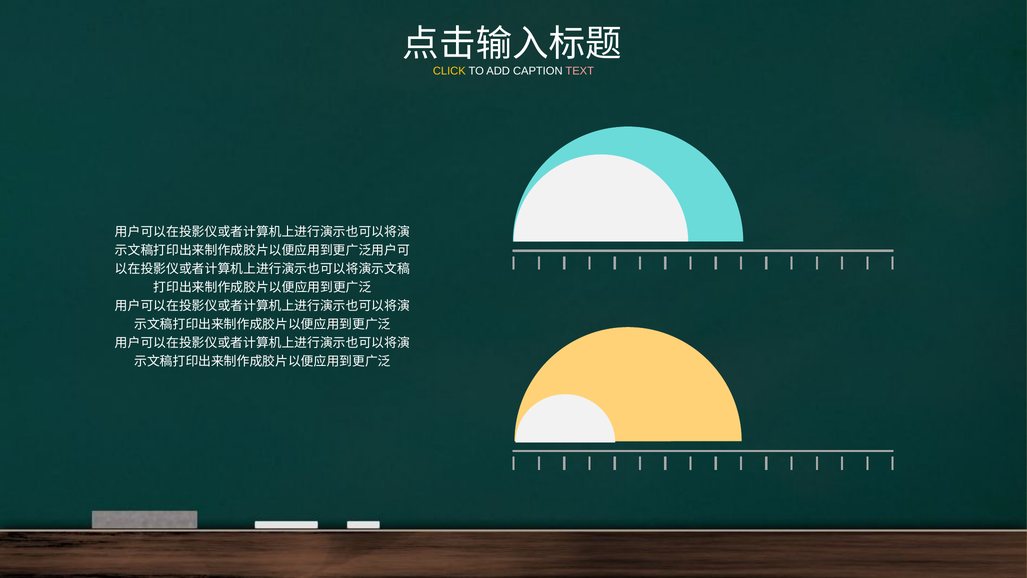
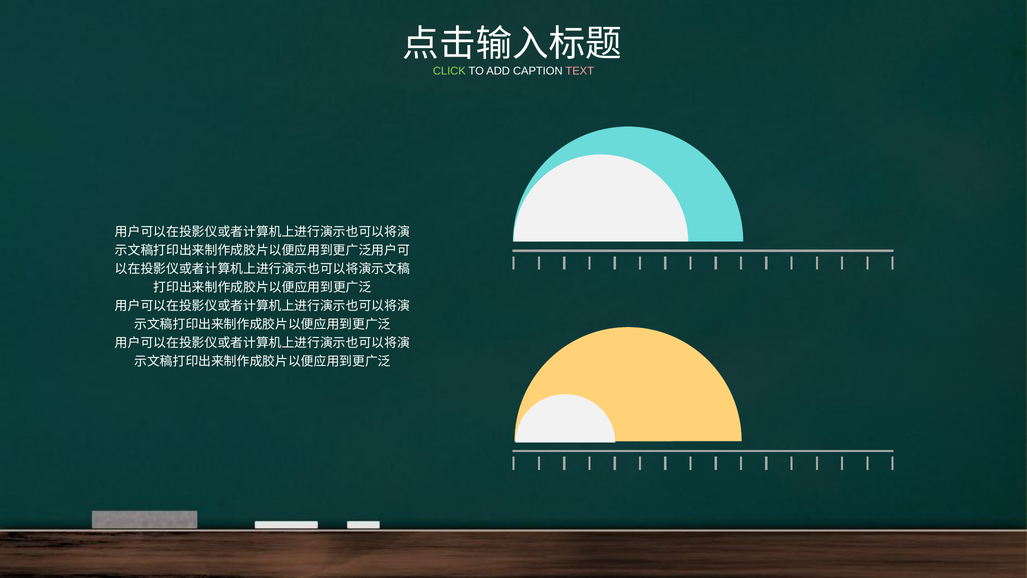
CLICK colour: yellow -> light green
